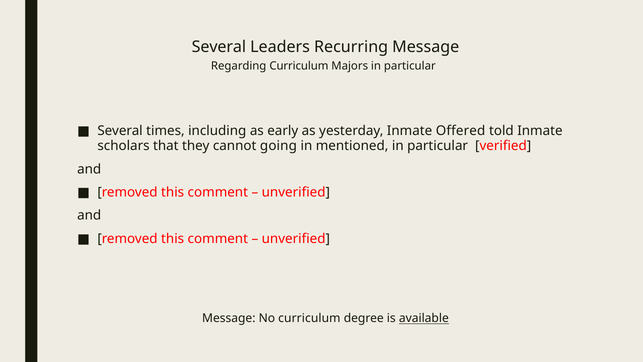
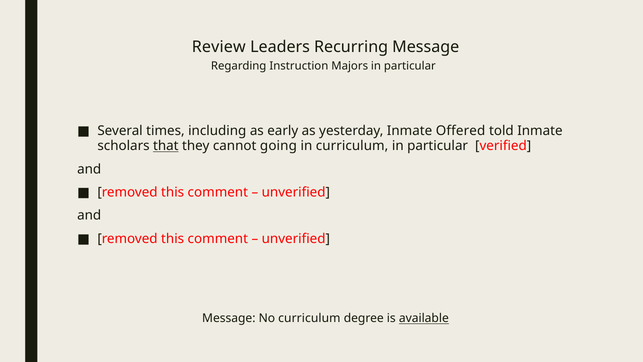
Several at (219, 47): Several -> Review
Regarding Curriculum: Curriculum -> Instruction
that underline: none -> present
in mentioned: mentioned -> curriculum
